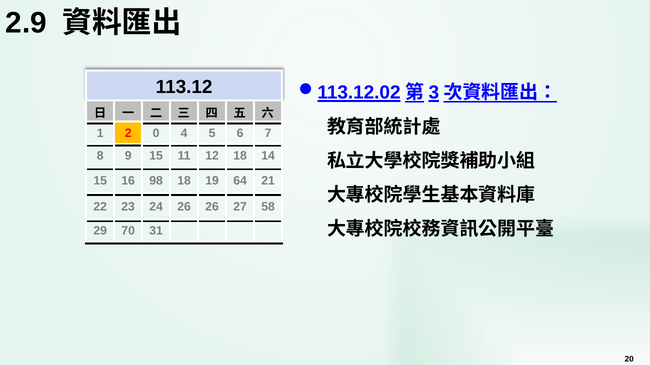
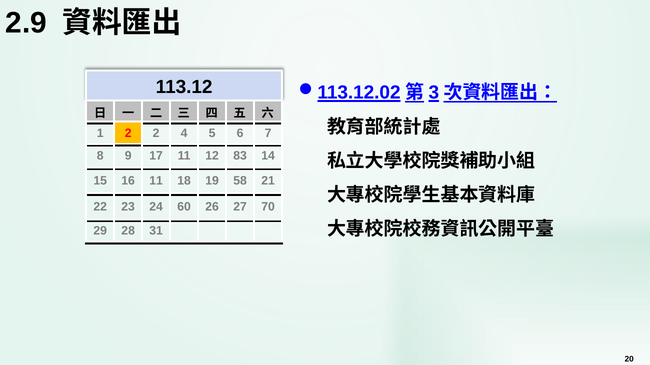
2 0: 0 -> 2
9 15: 15 -> 17
12 18: 18 -> 83
16 98: 98 -> 11
64: 64 -> 58
24 26: 26 -> 60
58: 58 -> 70
70: 70 -> 28
